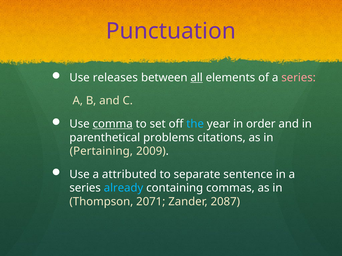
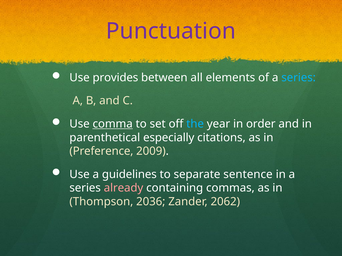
releases: releases -> provides
all underline: present -> none
series at (299, 78) colour: pink -> light blue
problems: problems -> especially
Pertaining: Pertaining -> Preference
attributed: attributed -> guidelines
already colour: light blue -> pink
2071: 2071 -> 2036
2087: 2087 -> 2062
